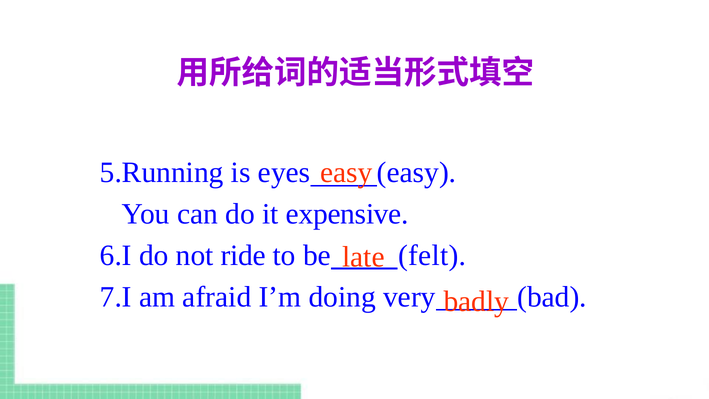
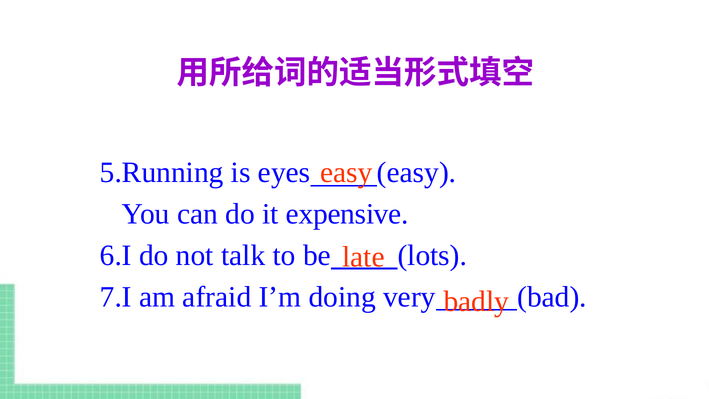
ride: ride -> talk
felt: felt -> lots
